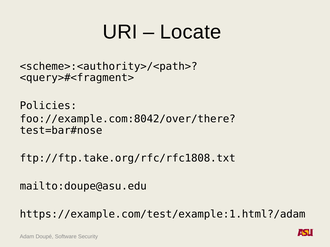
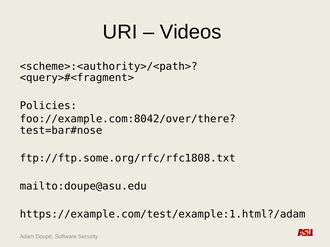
Locate: Locate -> Videos
ftp://ftp.take.org/rfc/rfc1808.txt: ftp://ftp.take.org/rfc/rfc1808.txt -> ftp://ftp.some.org/rfc/rfc1808.txt
